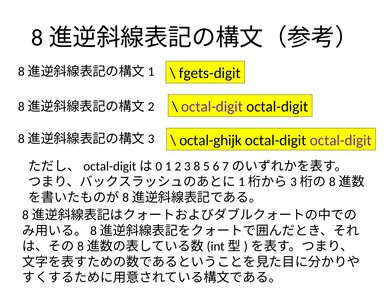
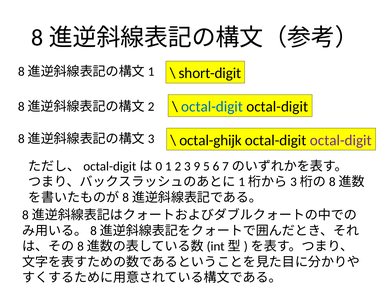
fgets-digit: fgets-digit -> short-digit
octal-digit at (212, 107) colour: purple -> blue
8: 8 -> 9
